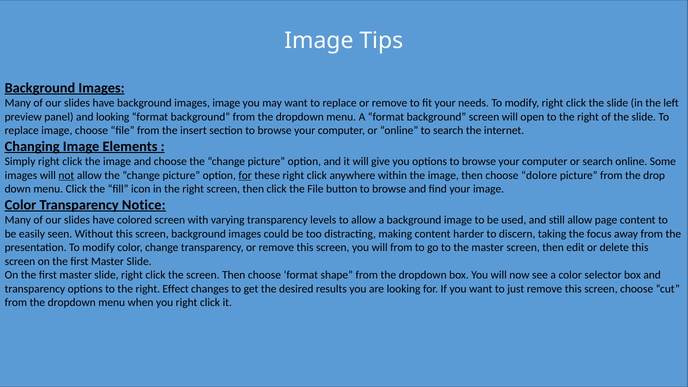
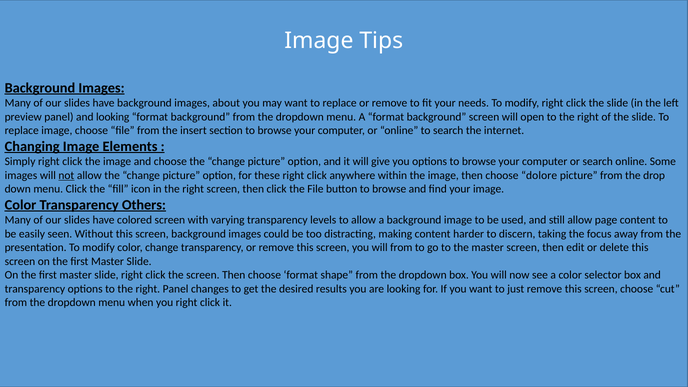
images image: image -> about
for at (245, 175) underline: present -> none
Notice: Notice -> Others
right Effect: Effect -> Panel
